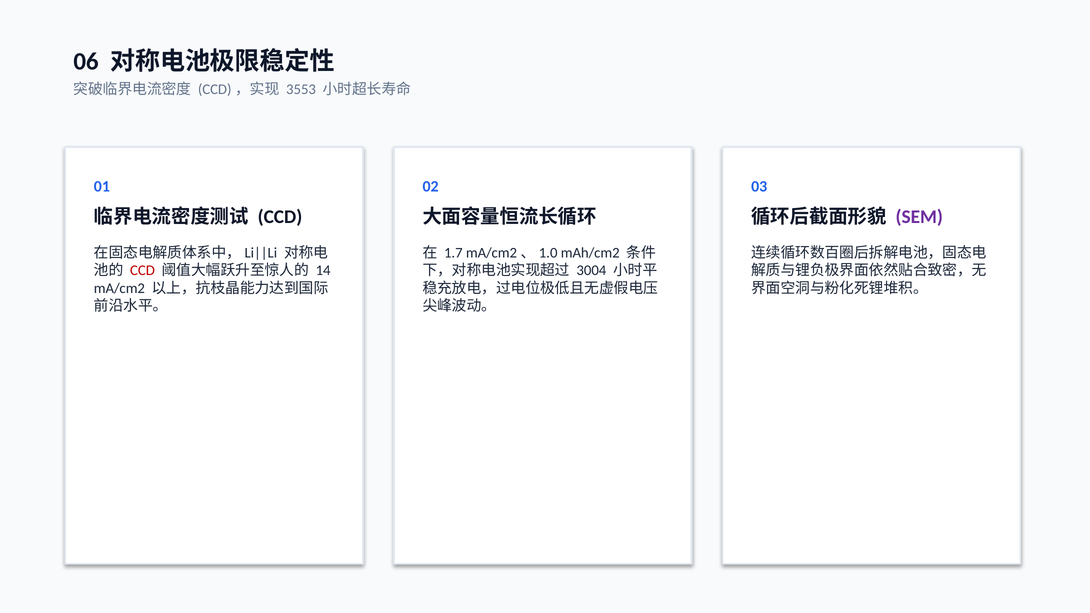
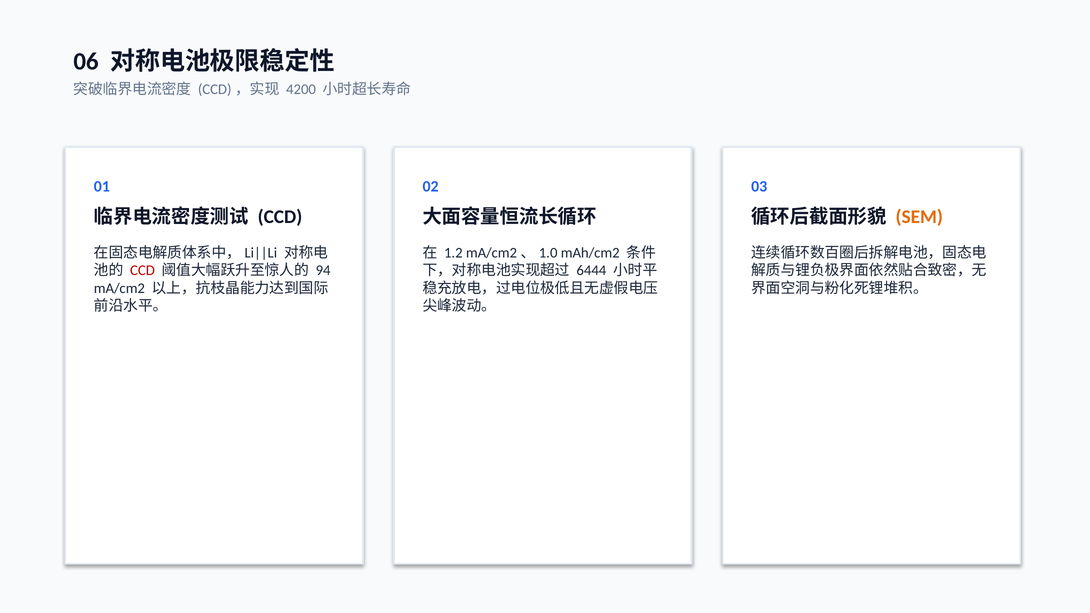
3553: 3553 -> 4200
SEM colour: purple -> orange
1.7: 1.7 -> 1.2
14: 14 -> 94
3004: 3004 -> 6444
